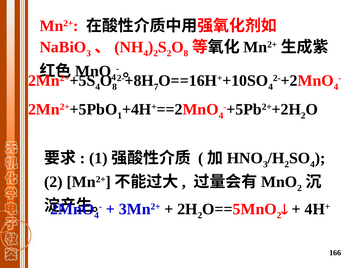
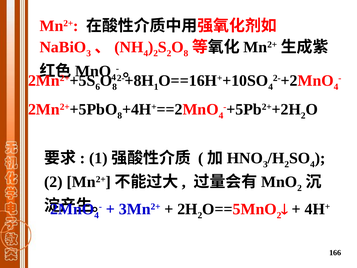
4 at (98, 87): 4 -> 6
7 at (156, 87): 7 -> 1
1 at (120, 115): 1 -> 8
